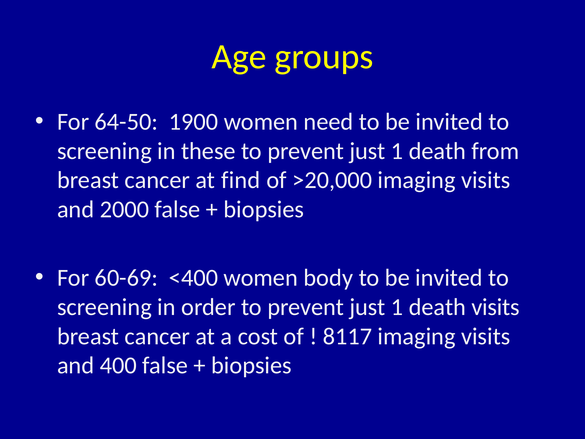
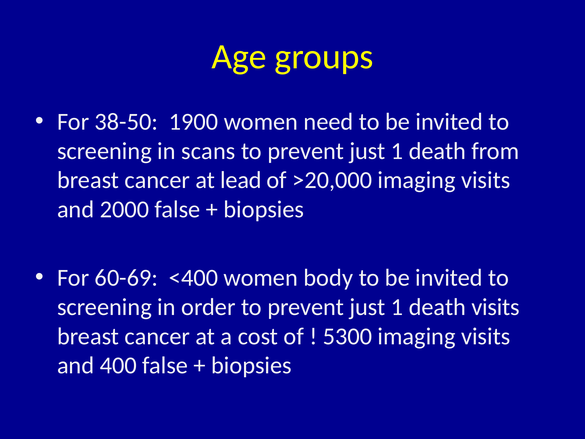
64-50: 64-50 -> 38-50
these: these -> scans
find: find -> lead
8117: 8117 -> 5300
